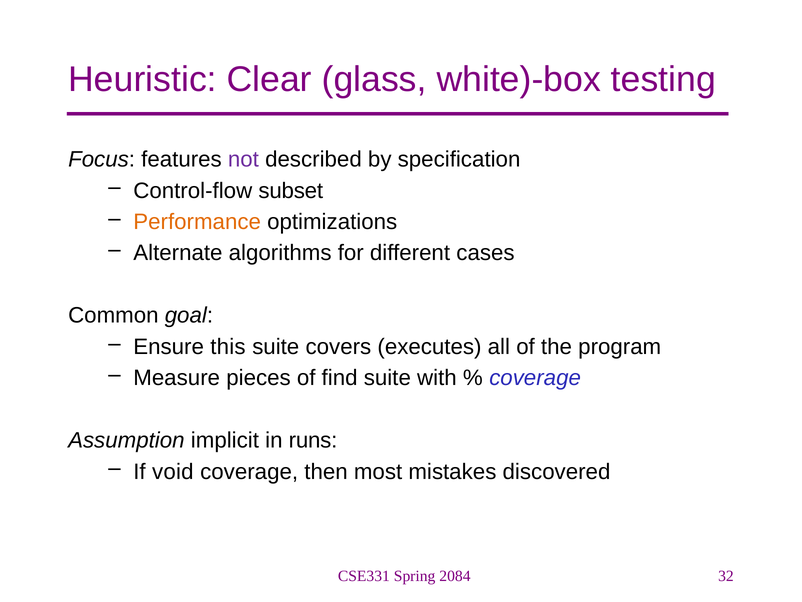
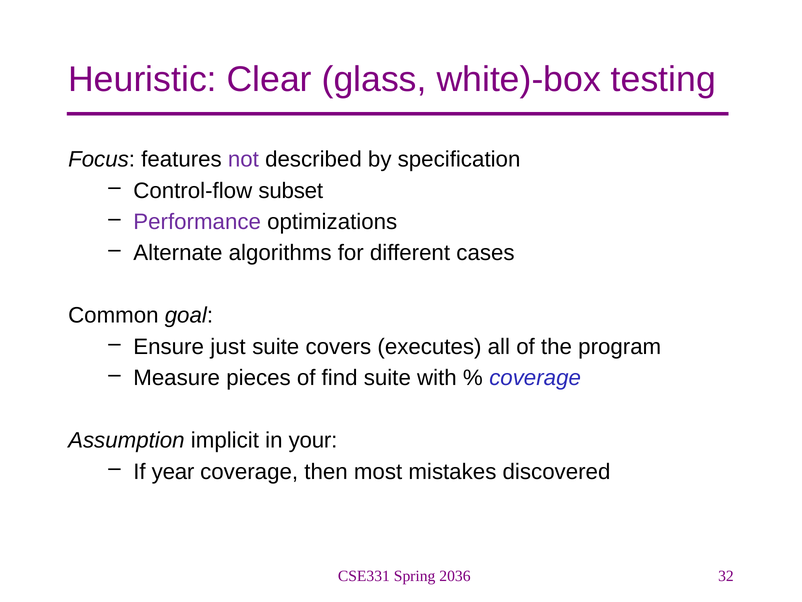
Performance colour: orange -> purple
this: this -> just
runs: runs -> your
void: void -> year
2084: 2084 -> 2036
